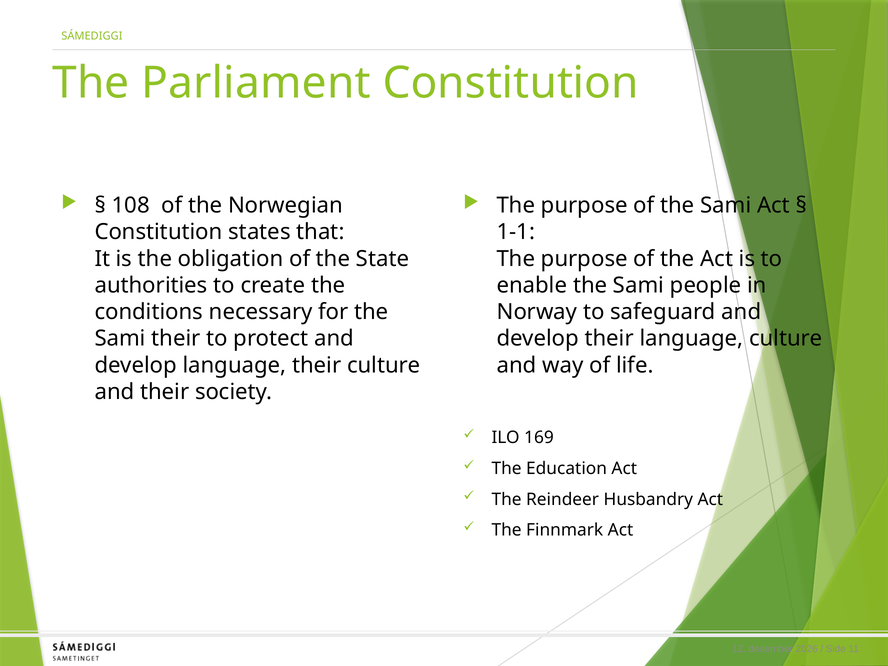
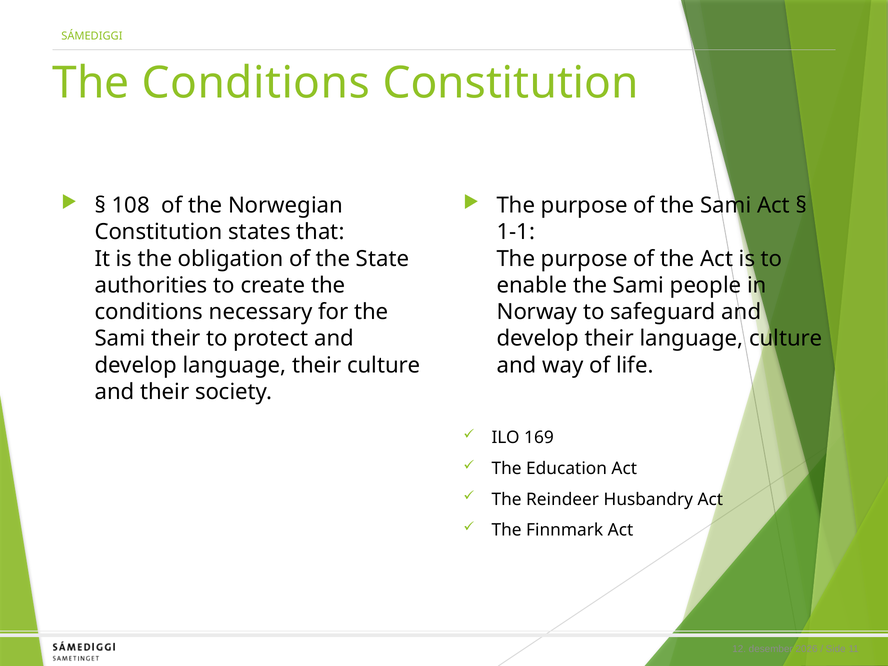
Parliament at (256, 83): Parliament -> Conditions
